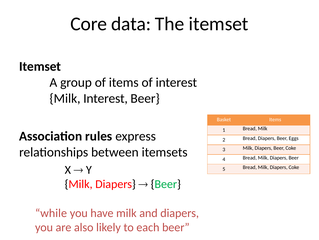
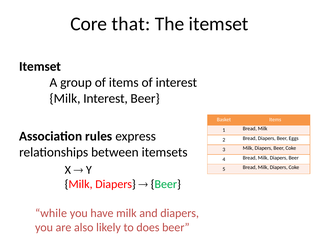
data: data -> that
each: each -> does
